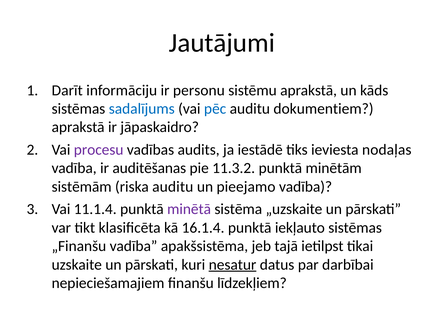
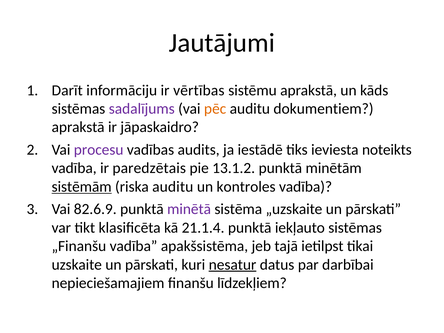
personu: personu -> vērtības
sadalījums colour: blue -> purple
pēc colour: blue -> orange
nodaļas: nodaļas -> noteikts
auditēšanas: auditēšanas -> paredzētais
11.3.2: 11.3.2 -> 13.1.2
sistēmām underline: none -> present
pieejamo: pieejamo -> kontroles
11.1.4: 11.1.4 -> 82.6.9
16.1.4: 16.1.4 -> 21.1.4
